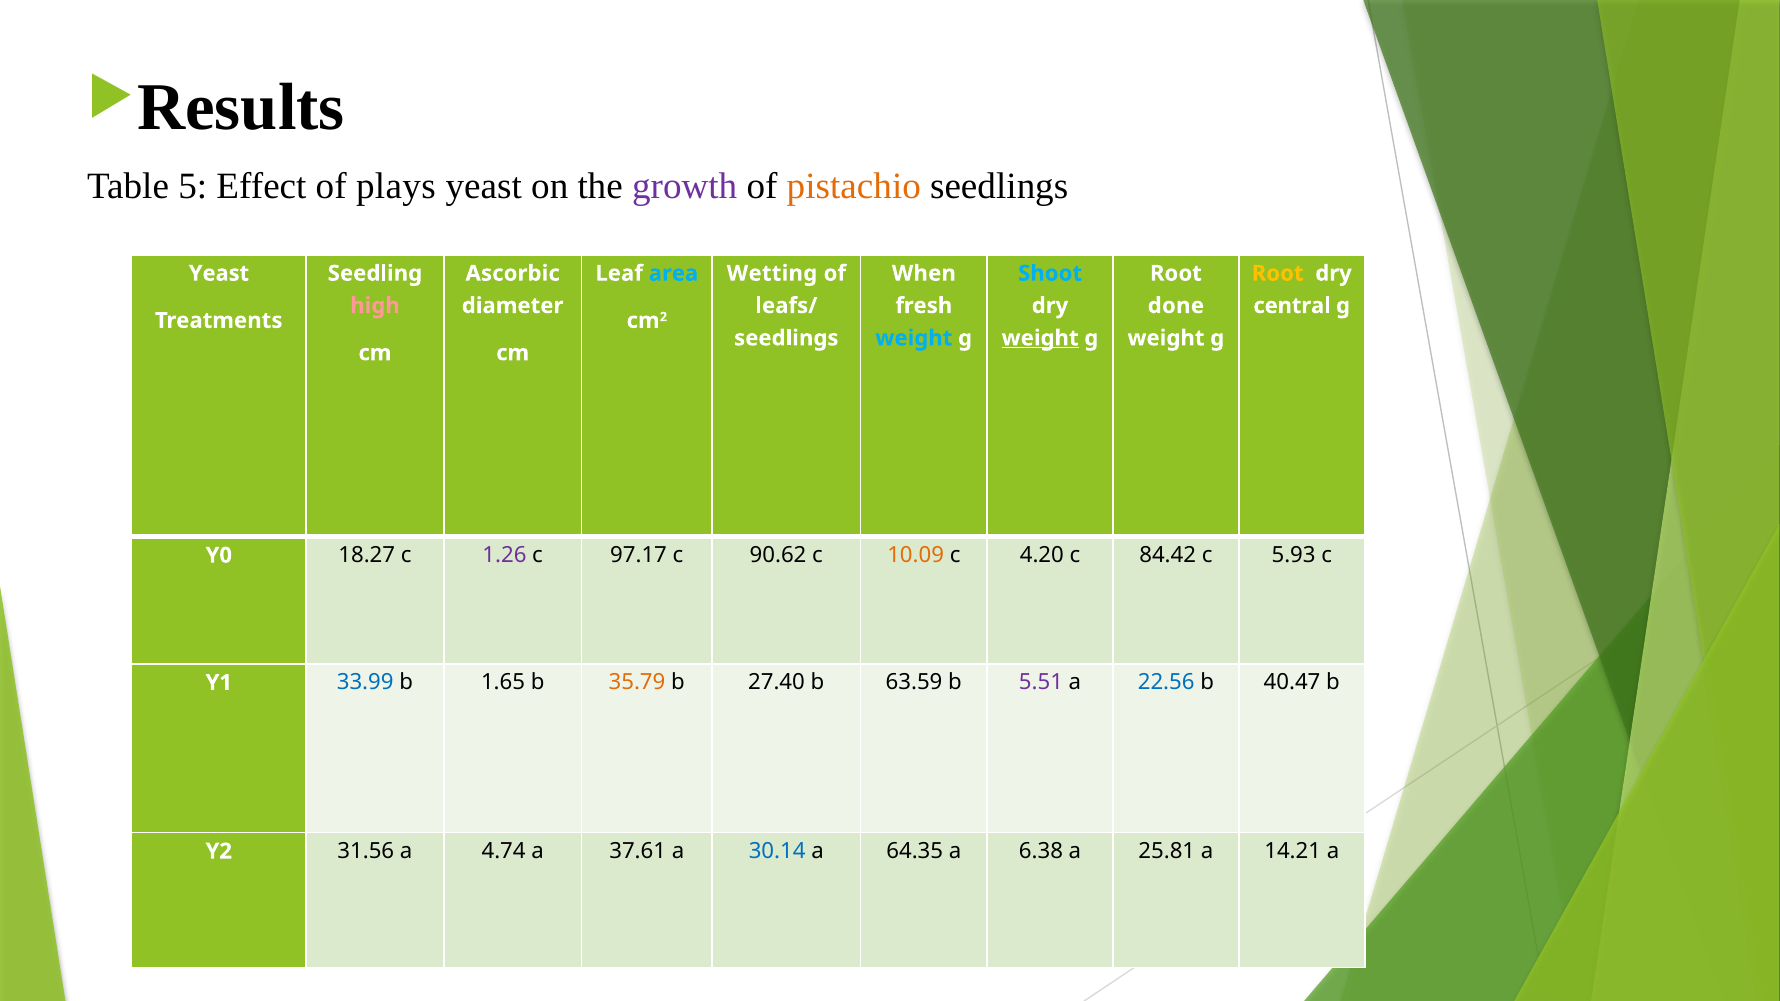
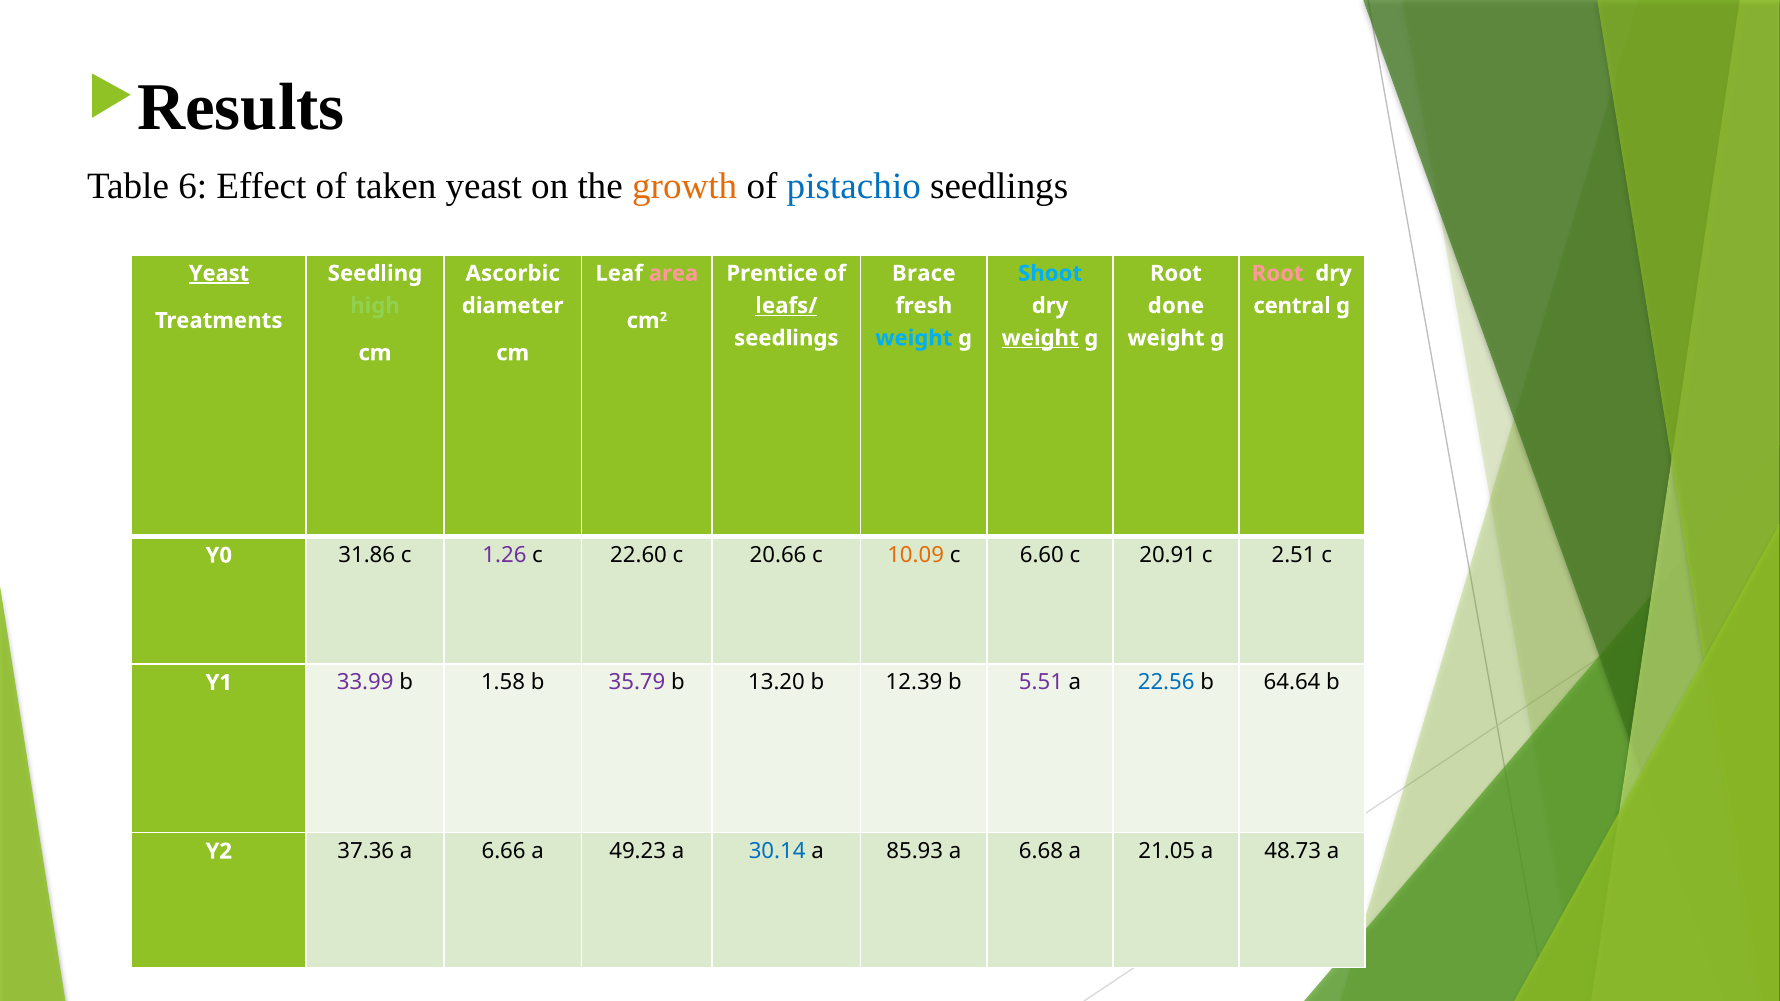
5: 5 -> 6
plays: plays -> taken
growth colour: purple -> orange
pistachio colour: orange -> blue
Yeast at (219, 273) underline: none -> present
area colour: light blue -> pink
Wetting: Wetting -> Prentice
When: When -> Brace
Root at (1278, 273) colour: yellow -> pink
high colour: pink -> light green
leafs/ underline: none -> present
18.27: 18.27 -> 31.86
97.17: 97.17 -> 22.60
90.62: 90.62 -> 20.66
4.20: 4.20 -> 6.60
84.42: 84.42 -> 20.91
5.93: 5.93 -> 2.51
33.99 colour: blue -> purple
1.65: 1.65 -> 1.58
35.79 colour: orange -> purple
27.40: 27.40 -> 13.20
63.59: 63.59 -> 12.39
40.47: 40.47 -> 64.64
31.56: 31.56 -> 37.36
4.74: 4.74 -> 6.66
37.61: 37.61 -> 49.23
64.35: 64.35 -> 85.93
6.38: 6.38 -> 6.68
25.81: 25.81 -> 21.05
14.21: 14.21 -> 48.73
